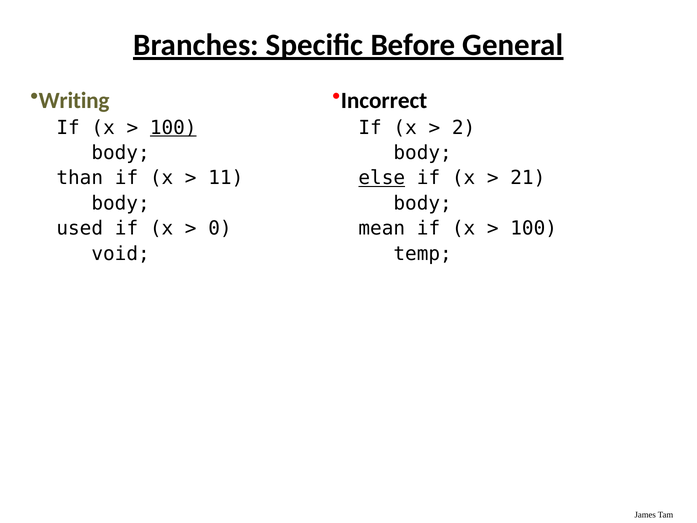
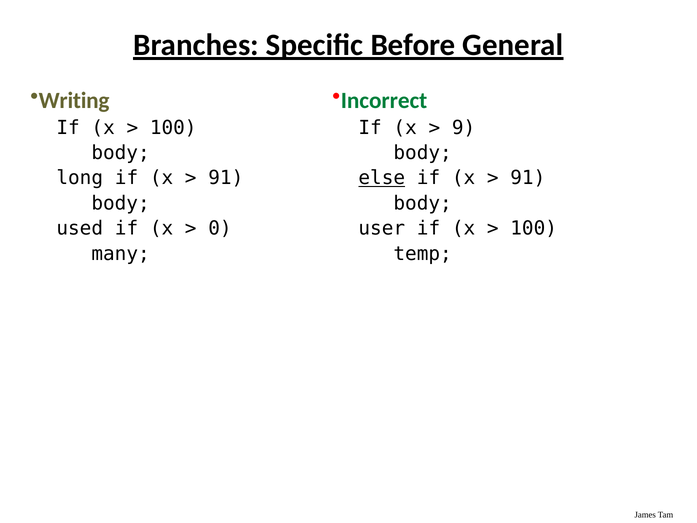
Incorrect colour: black -> green
100 at (173, 128) underline: present -> none
2: 2 -> 9
than: than -> long
11 at (226, 178): 11 -> 91
21 at (528, 178): 21 -> 91
mean: mean -> user
void: void -> many
